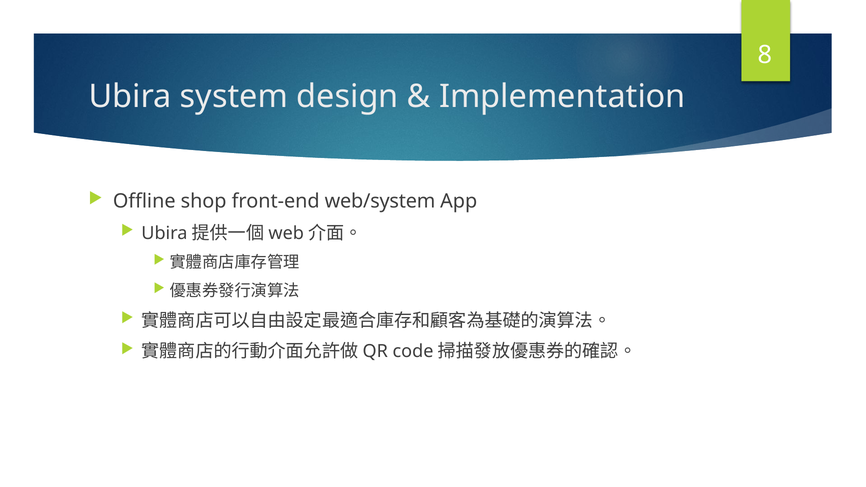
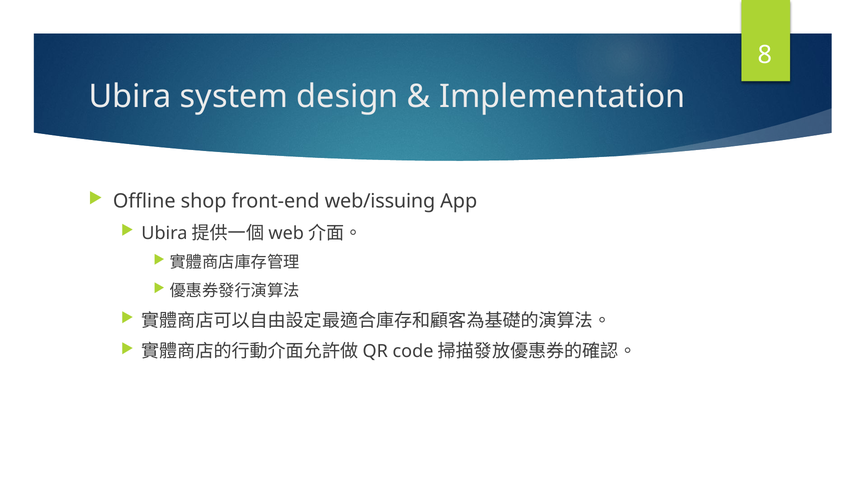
web/system: web/system -> web/issuing
